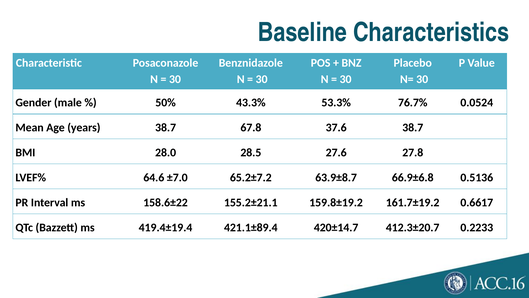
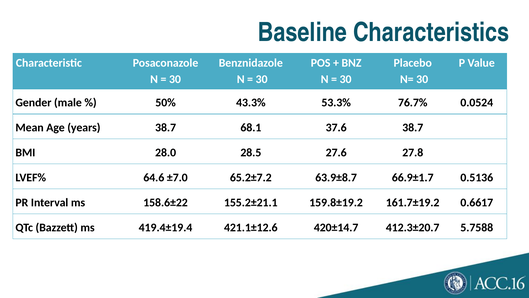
67.8: 67.8 -> 68.1
66.9±6.8: 66.9±6.8 -> 66.9±1.7
421.1±89.4: 421.1±89.4 -> 421.1±12.6
0.2233: 0.2233 -> 5.7588
